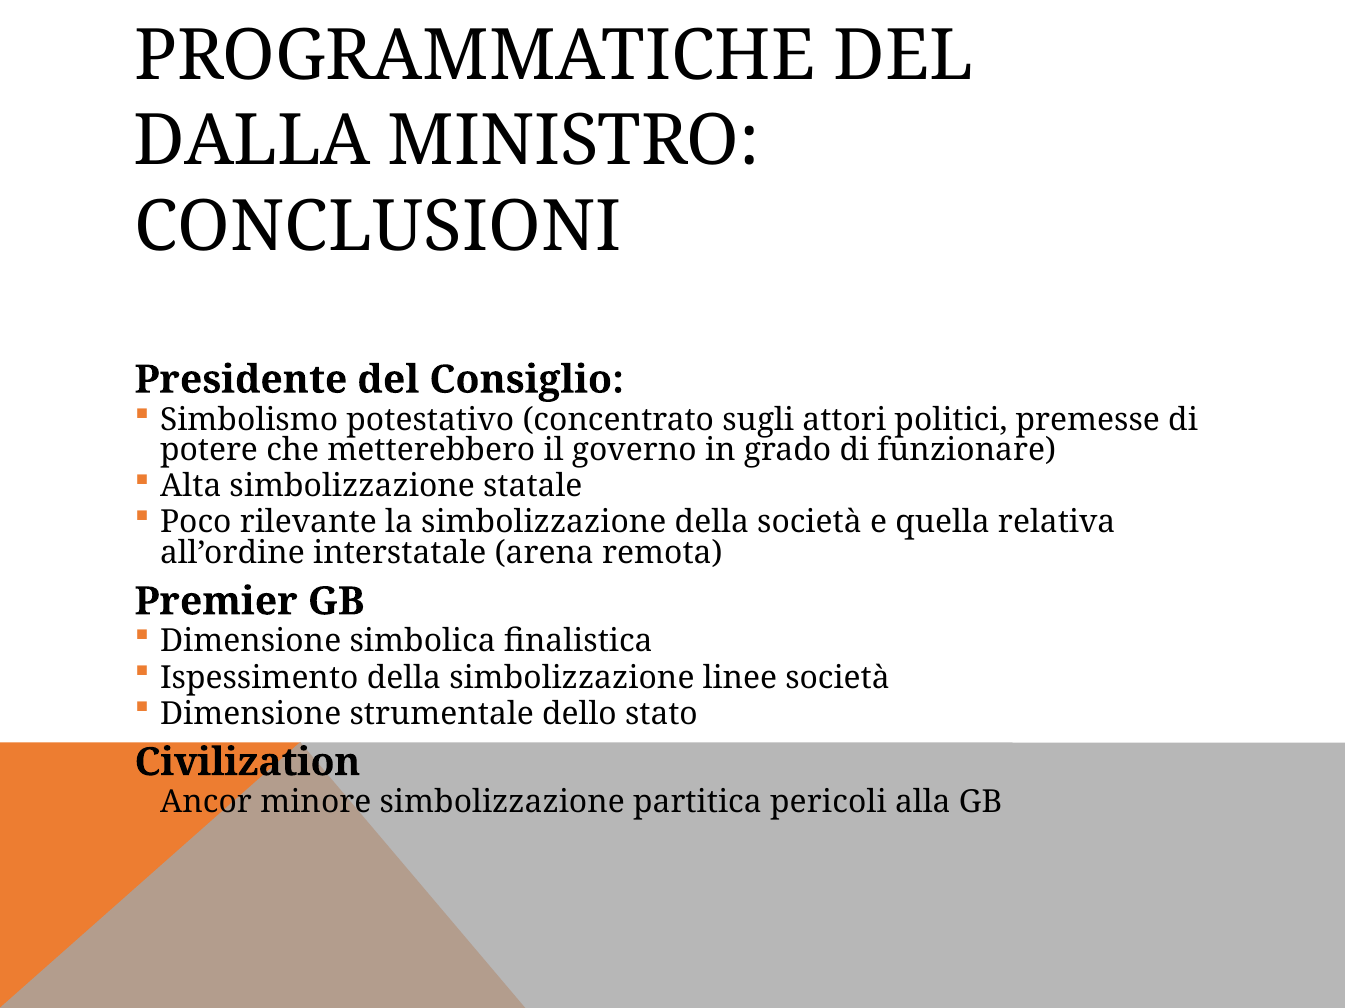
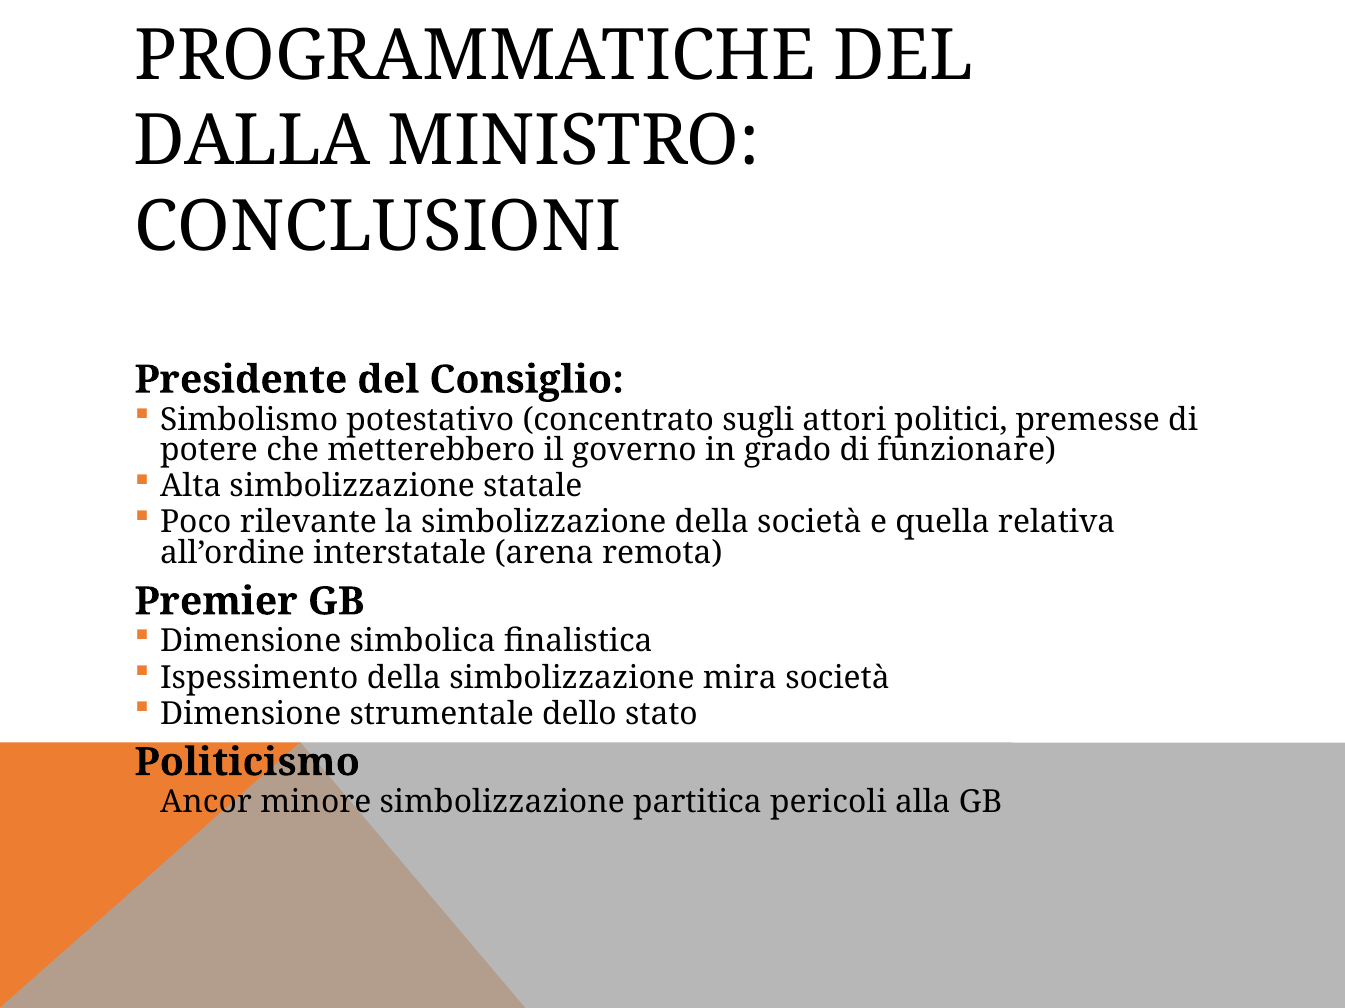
linee: linee -> mira
Civilization: Civilization -> Politicismo
